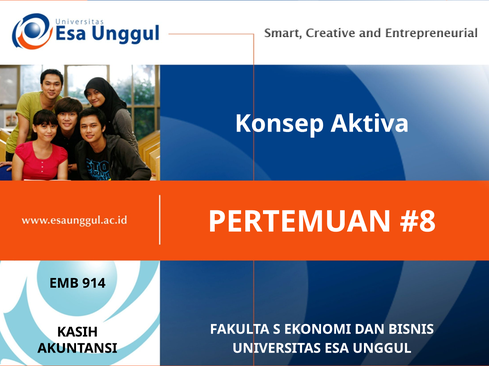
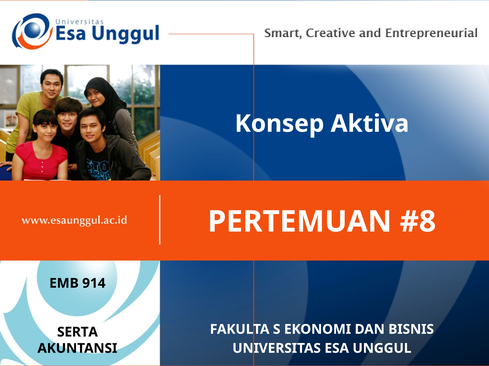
KASIH: KASIH -> SERTA
